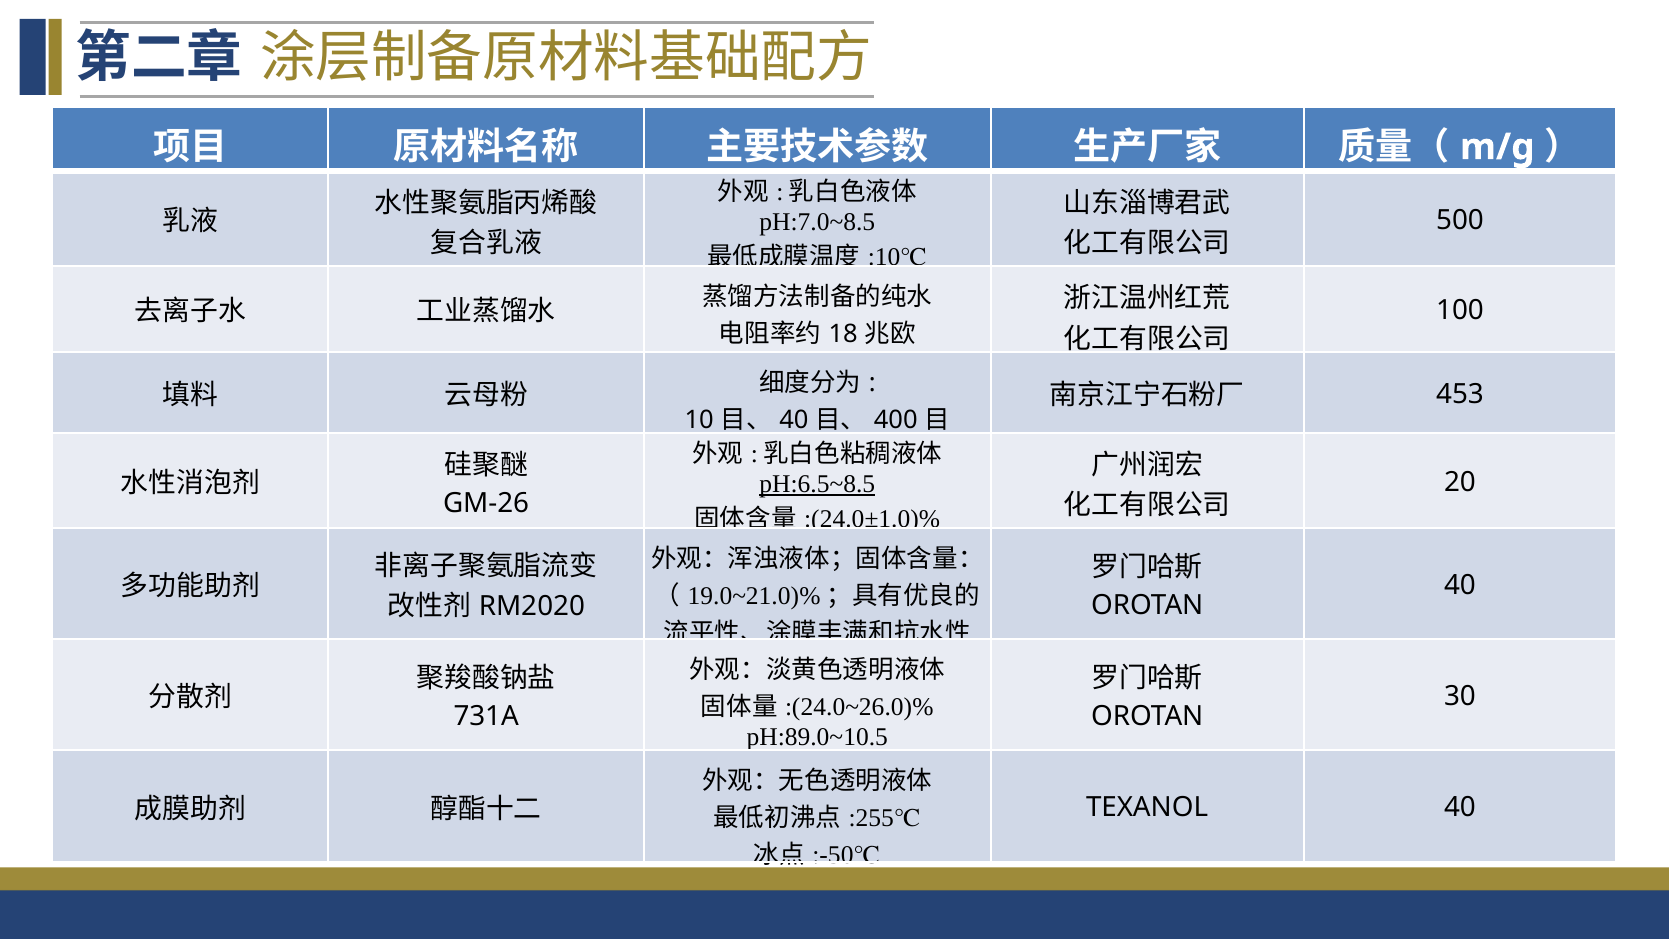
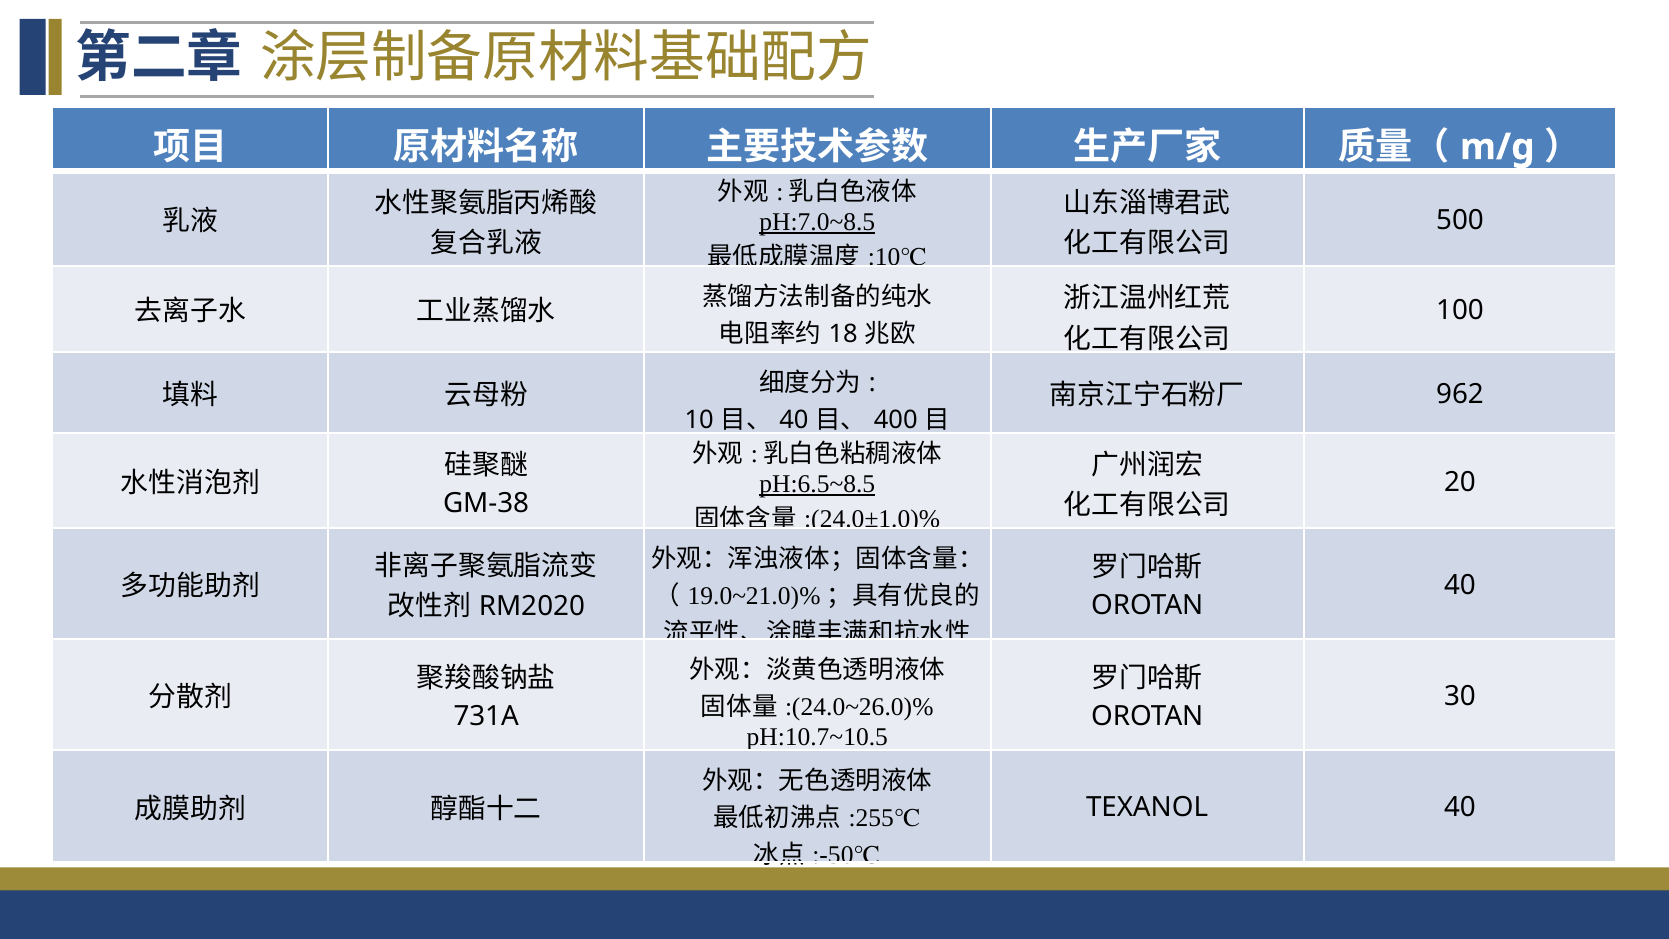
pH:7.0~8.5 underline: none -> present
453: 453 -> 962
GM-26: GM-26 -> GM-38
pH:89.0~10.5: pH:89.0~10.5 -> pH:10.7~10.5
